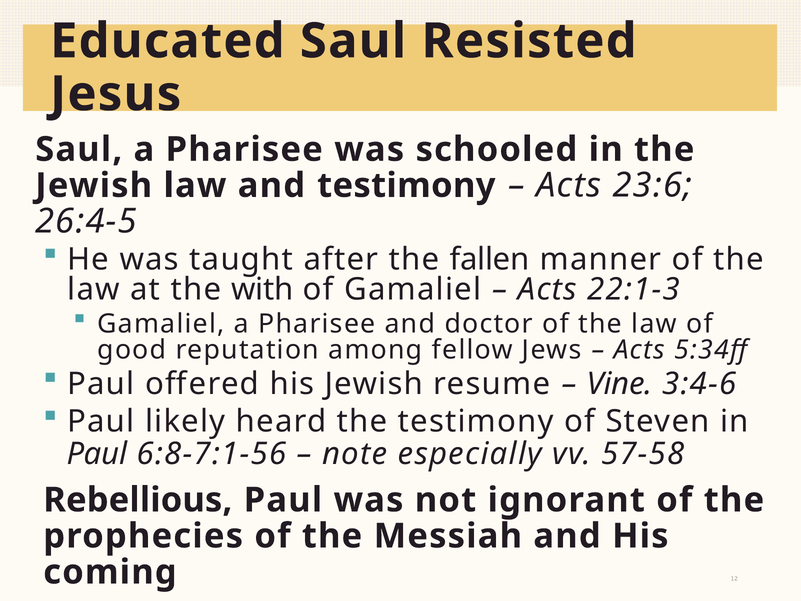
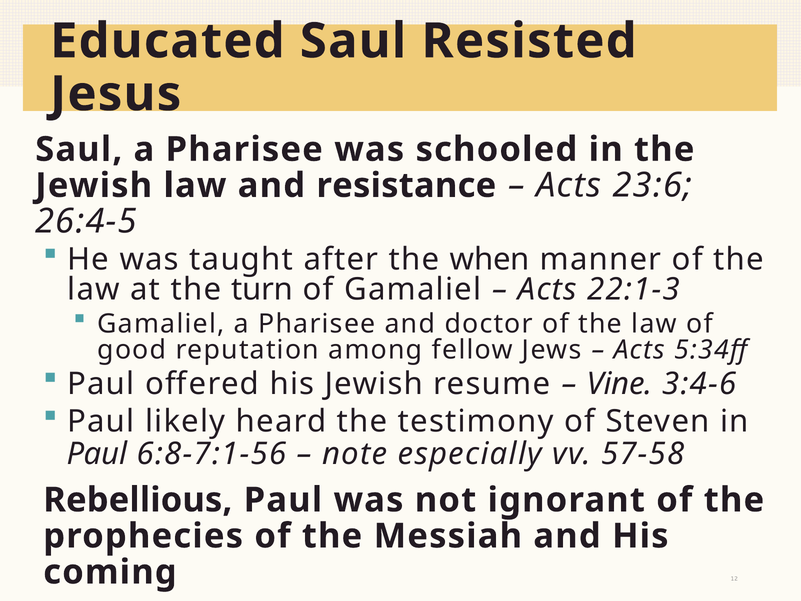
and testimony: testimony -> resistance
fallen: fallen -> when
with: with -> turn
